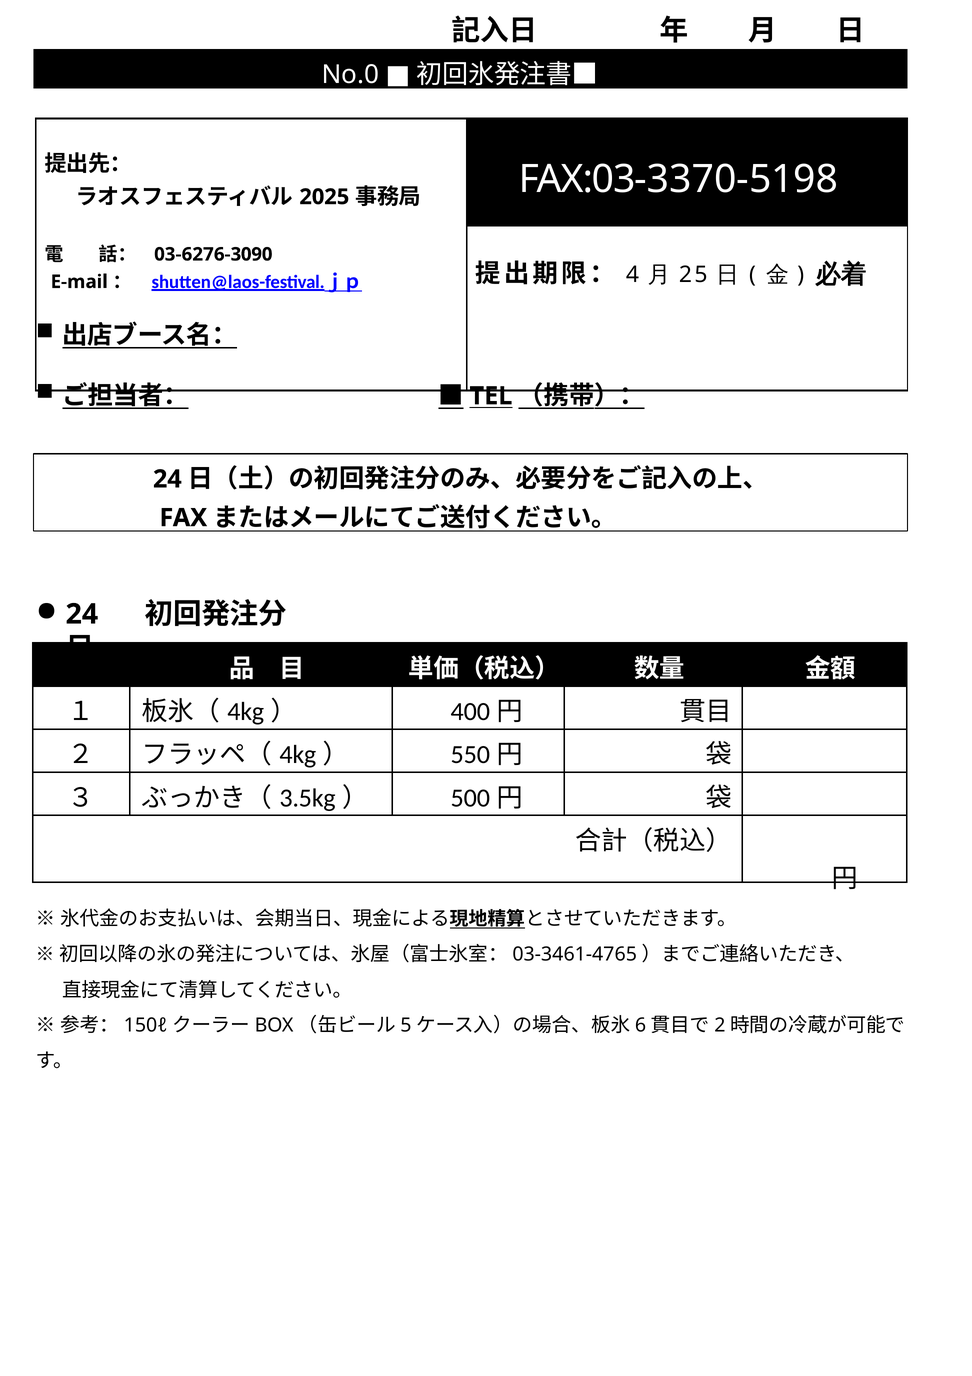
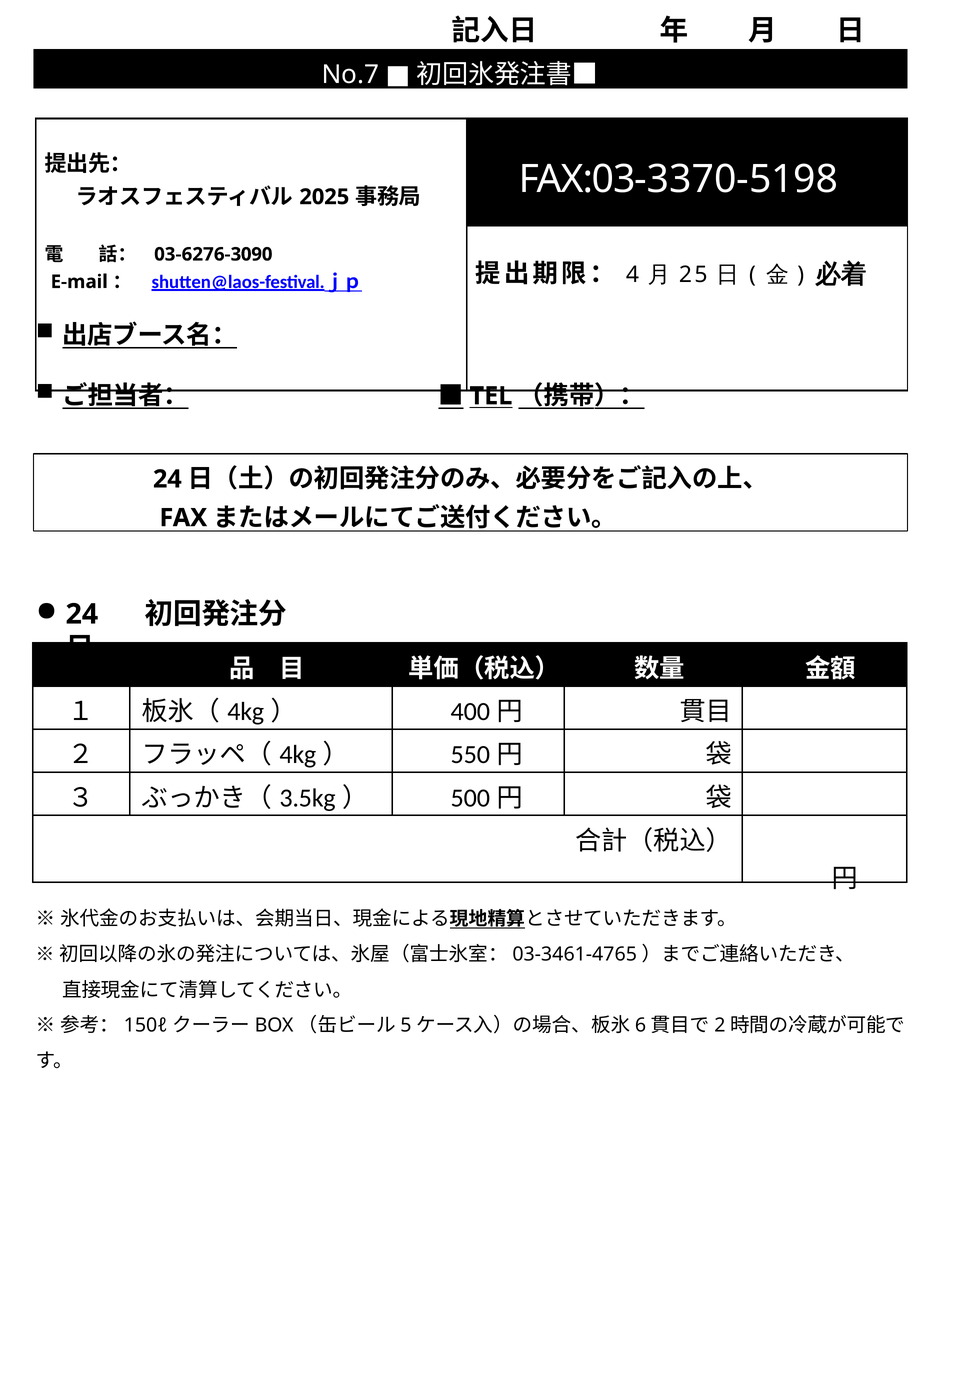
No.0: No.0 -> No.7
